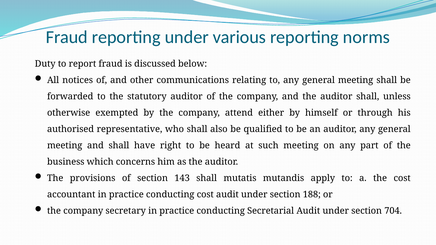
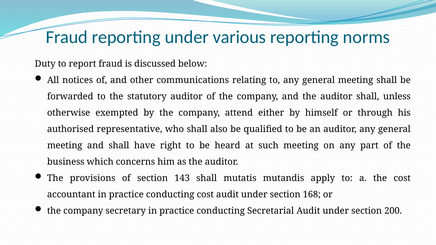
188: 188 -> 168
704: 704 -> 200
